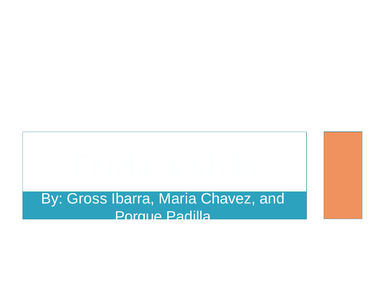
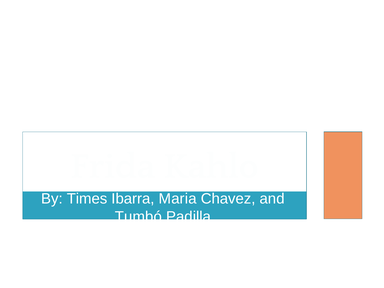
Gross: Gross -> Times
Porque: Porque -> Tumbó
